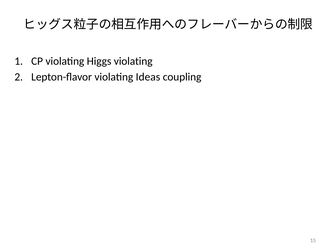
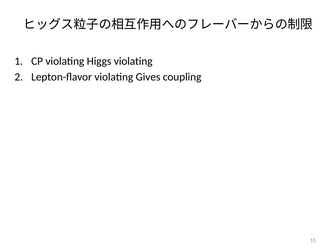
Ideas: Ideas -> Gives
